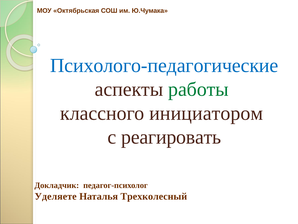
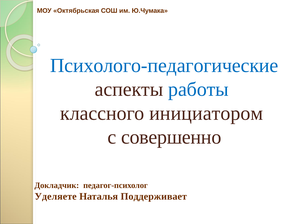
работы colour: green -> blue
реагировать: реагировать -> совершенно
Трехколесный: Трехколесный -> Поддерживает
